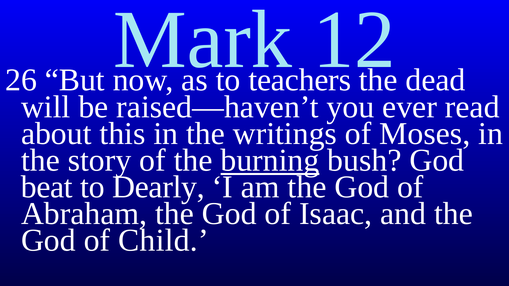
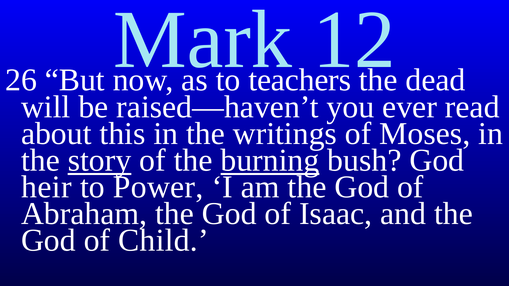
story underline: none -> present
beat: beat -> heir
Dearly: Dearly -> Power
